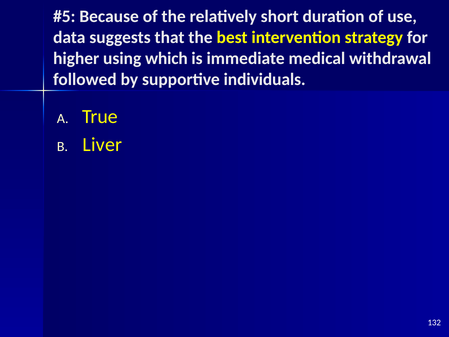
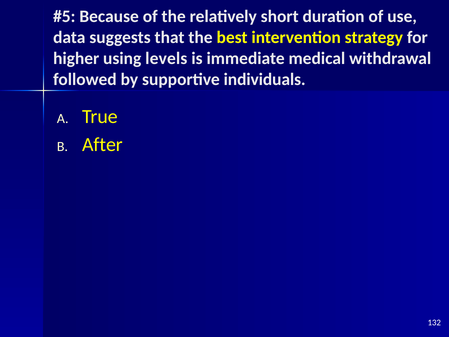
which: which -> levels
Liver: Liver -> After
